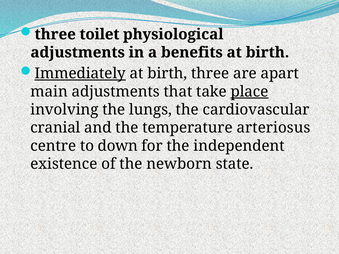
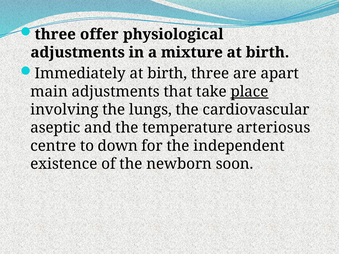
toilet: toilet -> offer
benefits: benefits -> mixture
Immediately underline: present -> none
cranial: cranial -> aseptic
state: state -> soon
